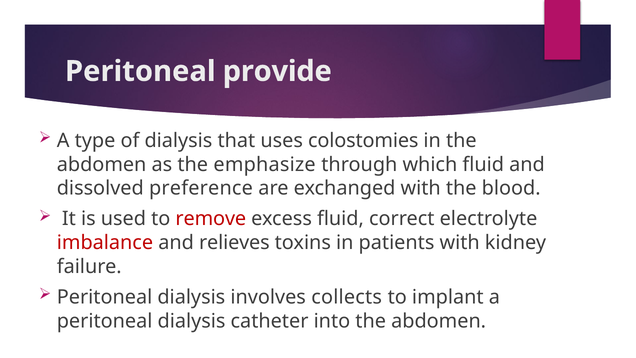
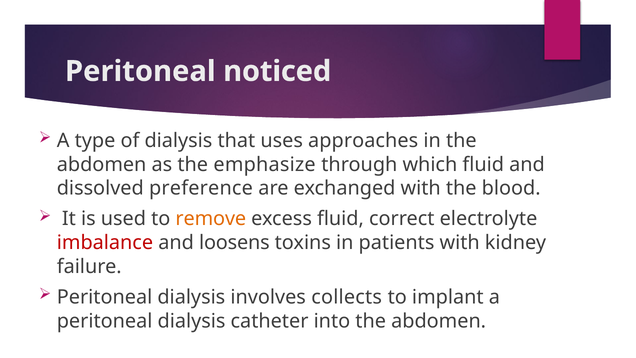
provide: provide -> noticed
colostomies: colostomies -> approaches
remove colour: red -> orange
relieves: relieves -> loosens
